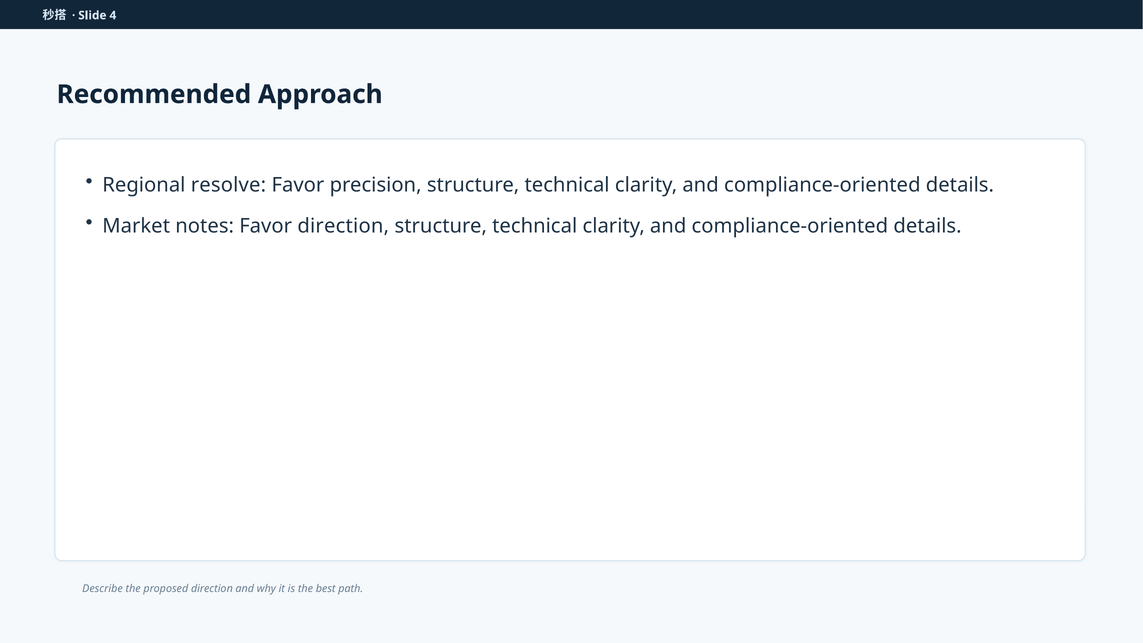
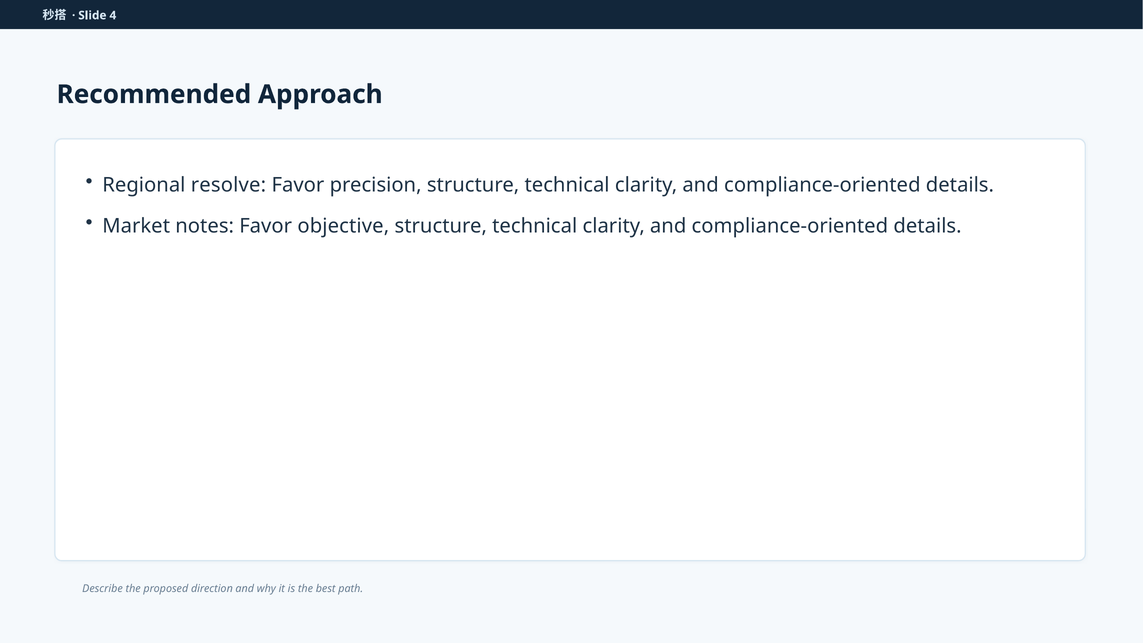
Favor direction: direction -> objective
